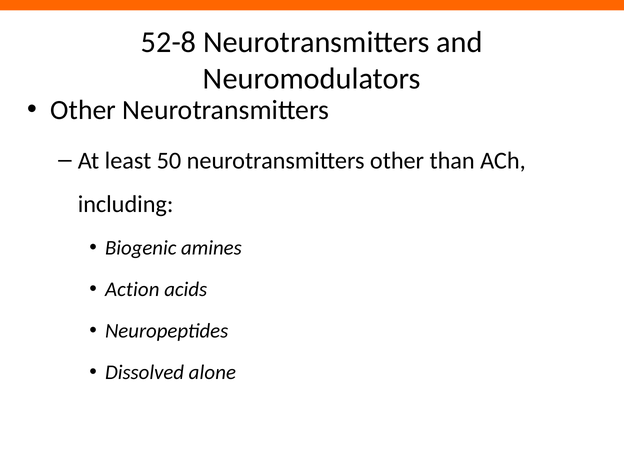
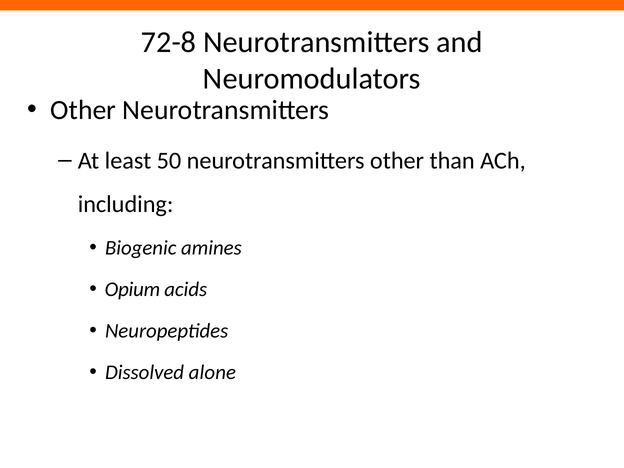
52-8: 52-8 -> 72-8
Action: Action -> Opium
